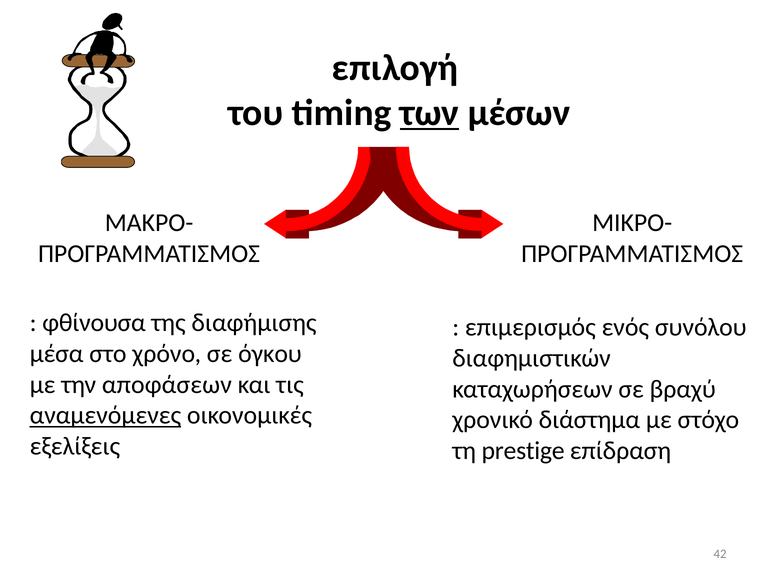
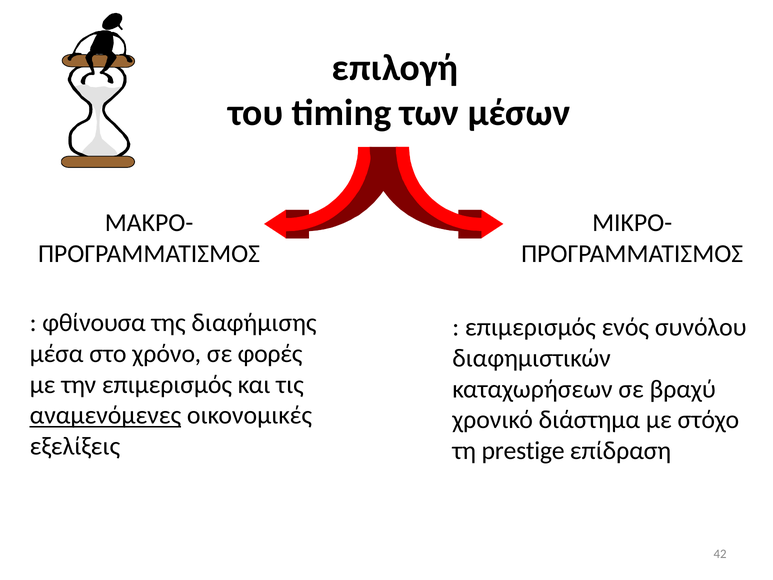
των underline: present -> none
όγκου: όγκου -> φορές
την αποφάσεων: αποφάσεων -> επιμερισμός
